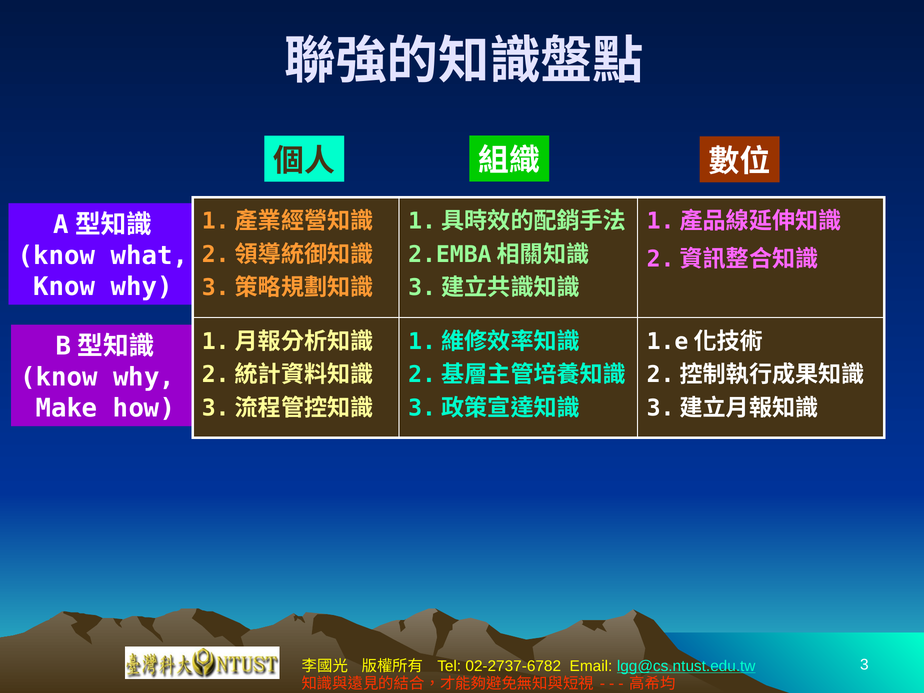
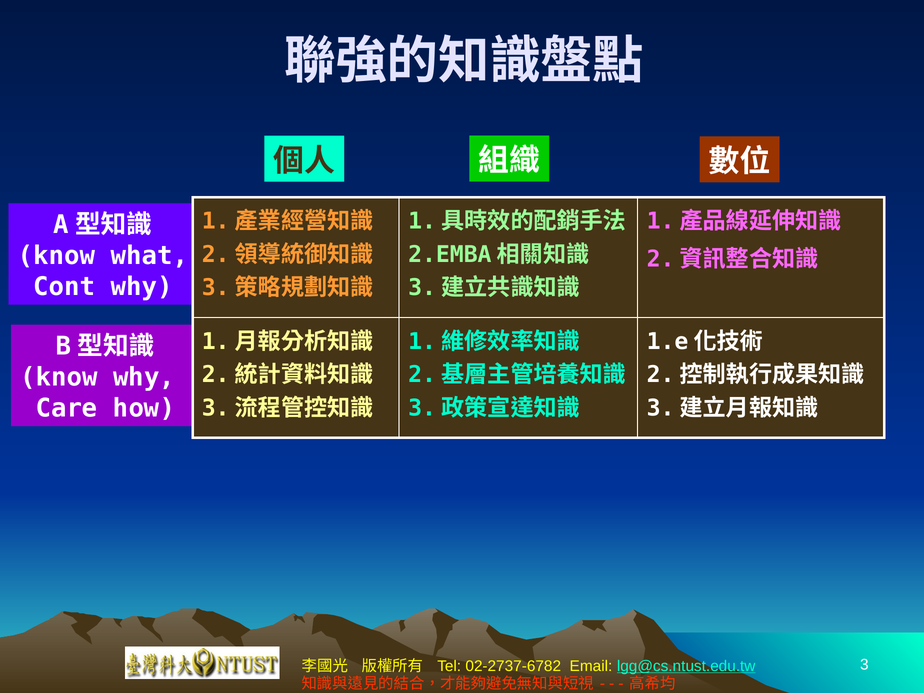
Know at (64, 287): Know -> Cont
Make: Make -> Care
